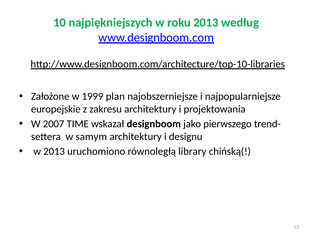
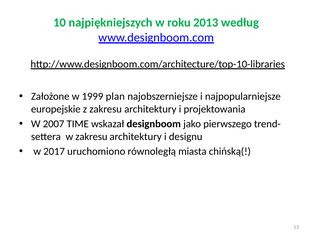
w samym: samym -> zakresu
w 2013: 2013 -> 2017
library: library -> miasta
